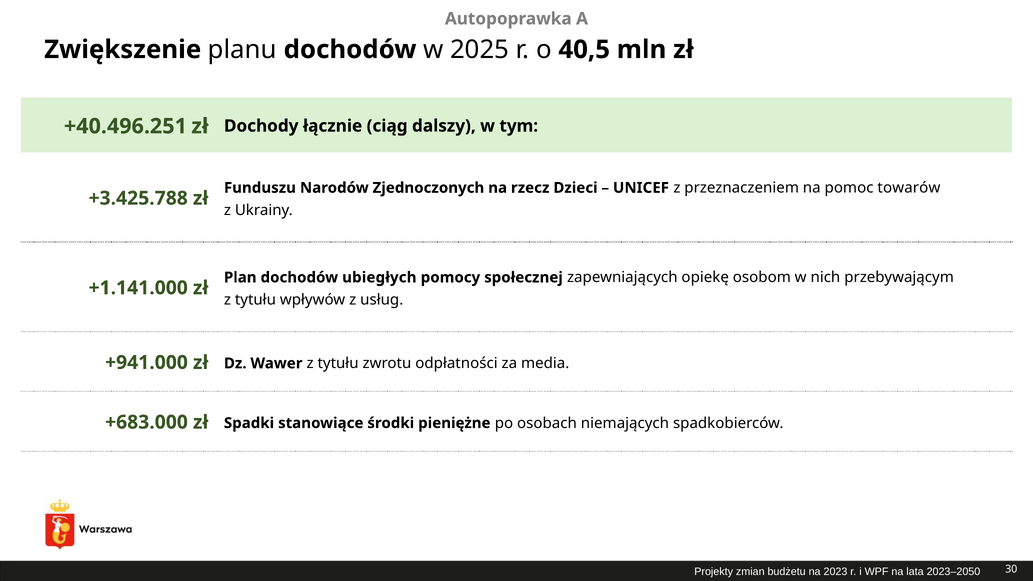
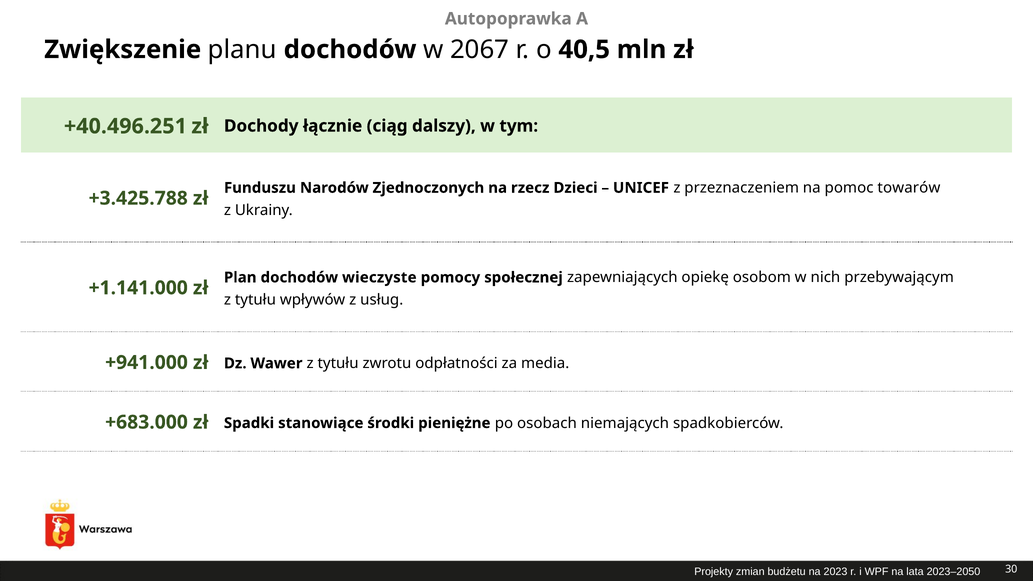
2025: 2025 -> 2067
ubiegłych: ubiegłych -> wieczyste
